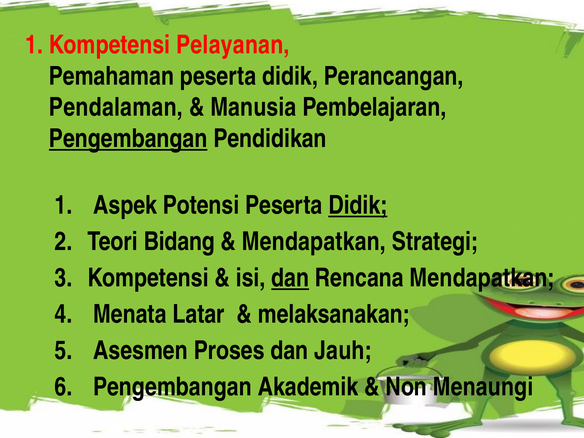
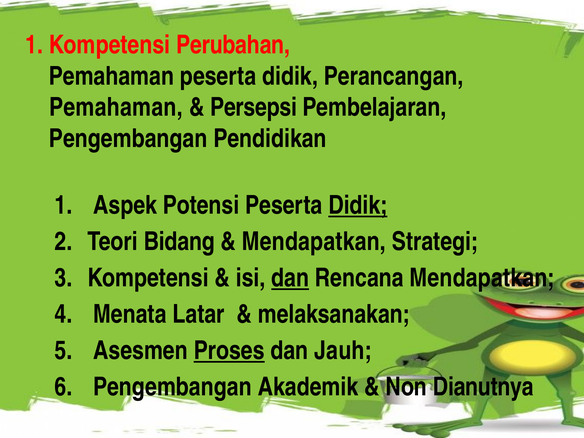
Pelayanan: Pelayanan -> Perubahan
Pendalaman at (116, 107): Pendalaman -> Pemahaman
Manusia: Manusia -> Persepsi
Pengembangan at (128, 139) underline: present -> none
Proses underline: none -> present
Menaungi: Menaungi -> Dianutnya
